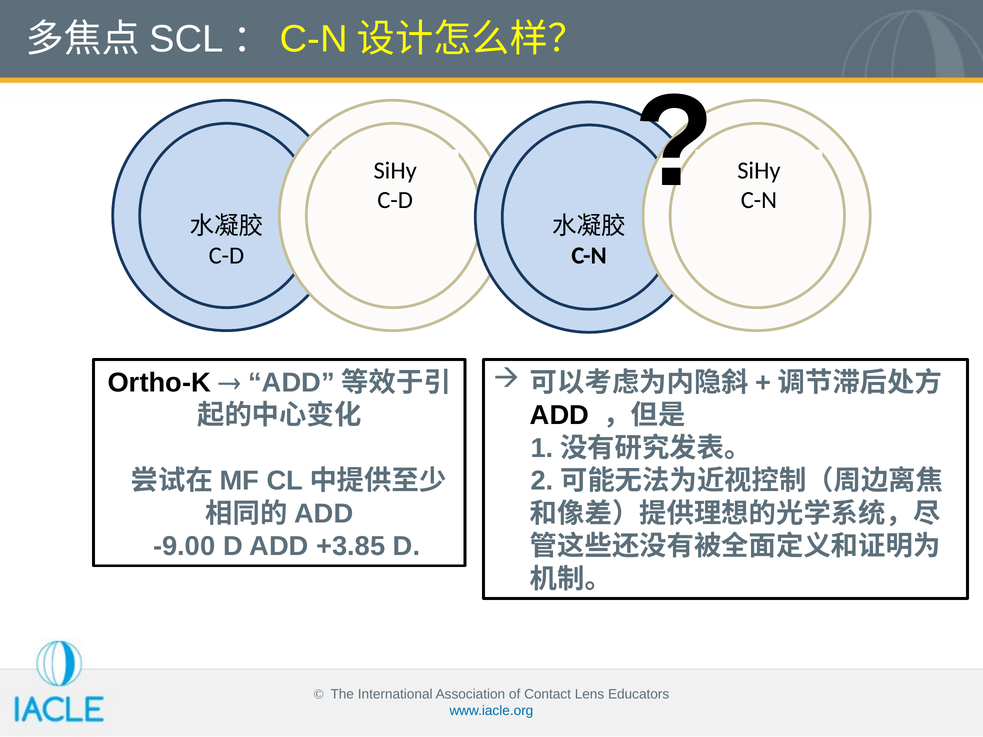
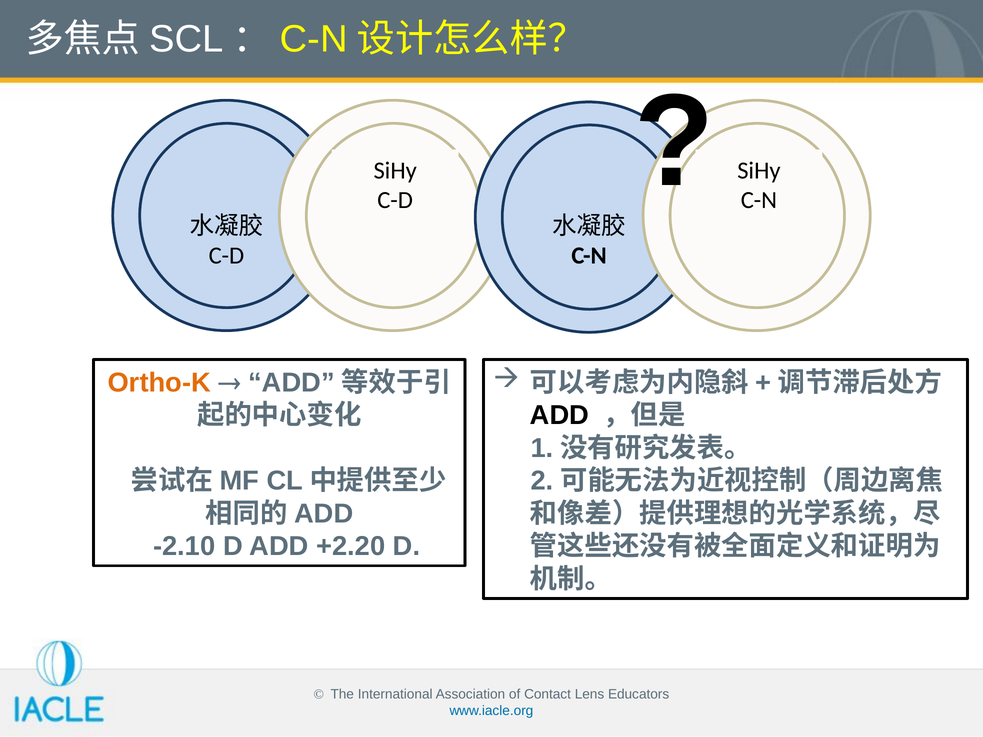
Ortho-K colour: black -> orange
-9.00: -9.00 -> -2.10
+3.85: +3.85 -> +2.20
